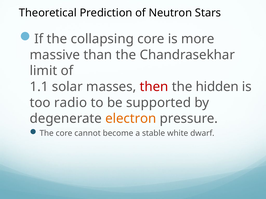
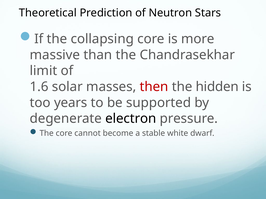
1.1: 1.1 -> 1.6
radio: radio -> years
electron colour: orange -> black
